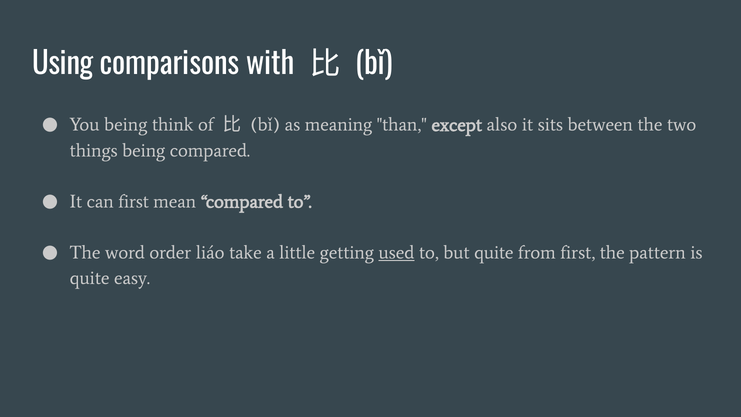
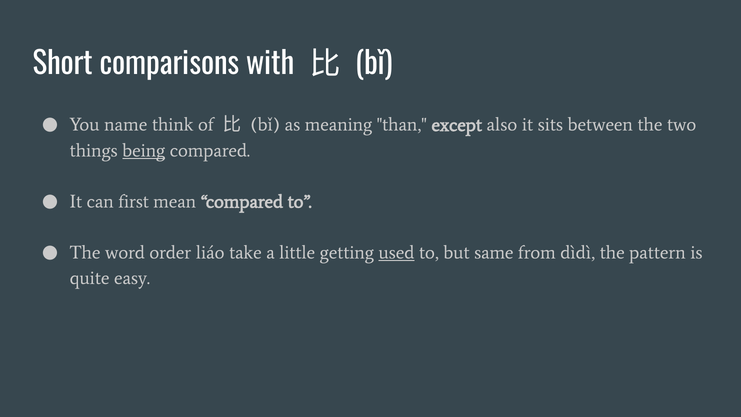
Using: Using -> Short
You being: being -> name
being at (144, 150) underline: none -> present
but quite: quite -> same
from first: first -> dìdì
